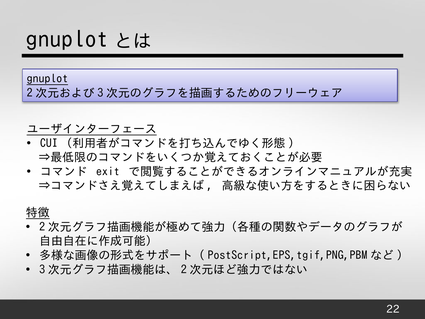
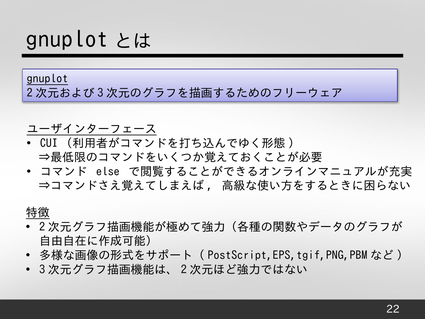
exit: exit -> else
